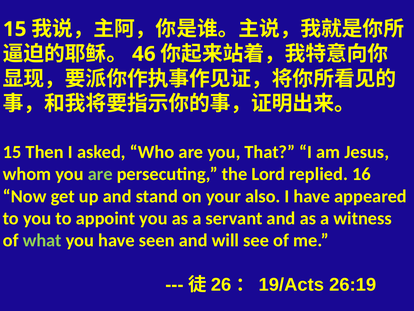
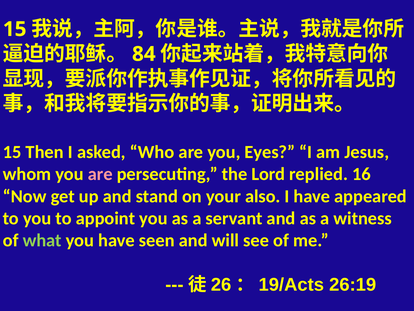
46: 46 -> 84
That: That -> Eyes
are at (100, 174) colour: light green -> pink
